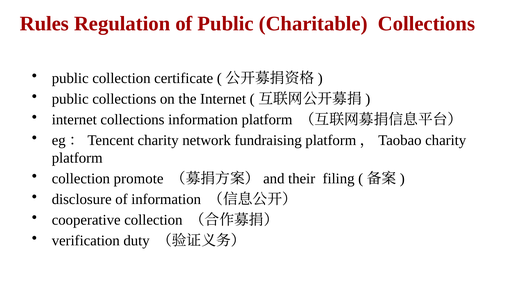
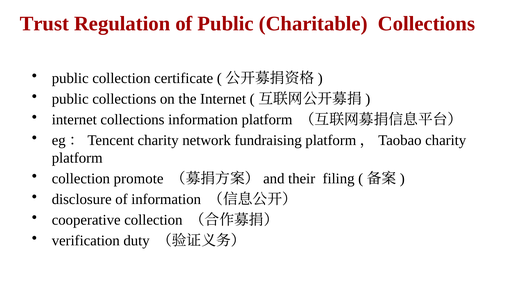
Rules: Rules -> Trust
